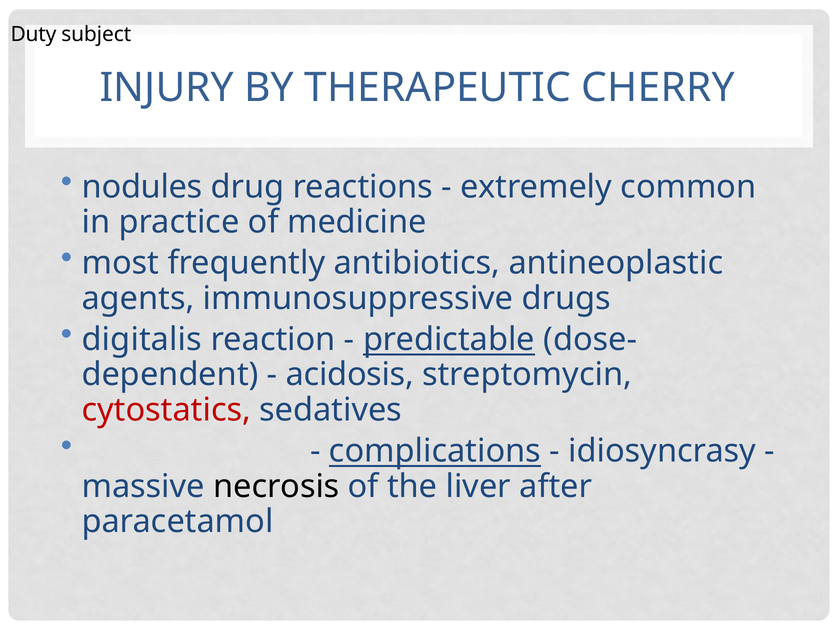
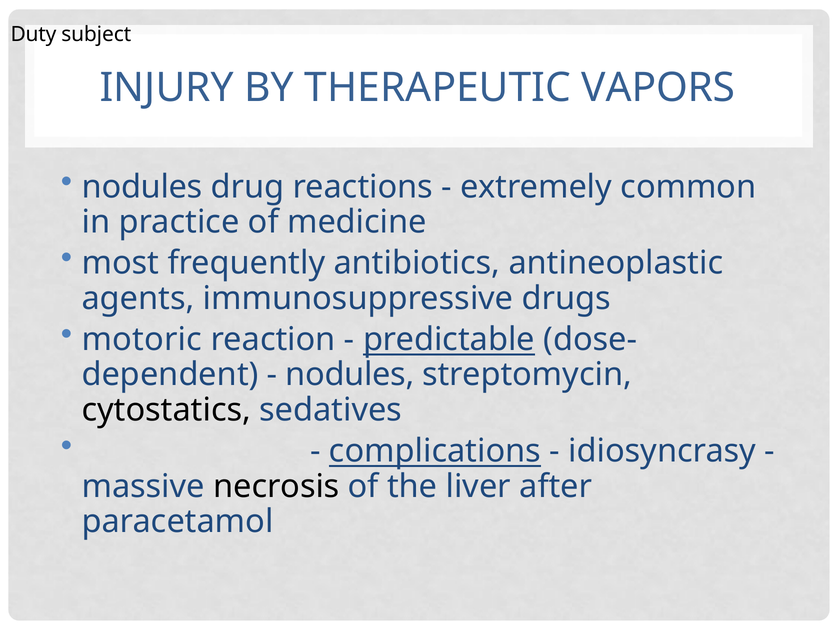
CHERRY: CHERRY -> VAPORS
digitalis: digitalis -> motoric
acidosis at (350, 374): acidosis -> nodules
cytostatics colour: red -> black
